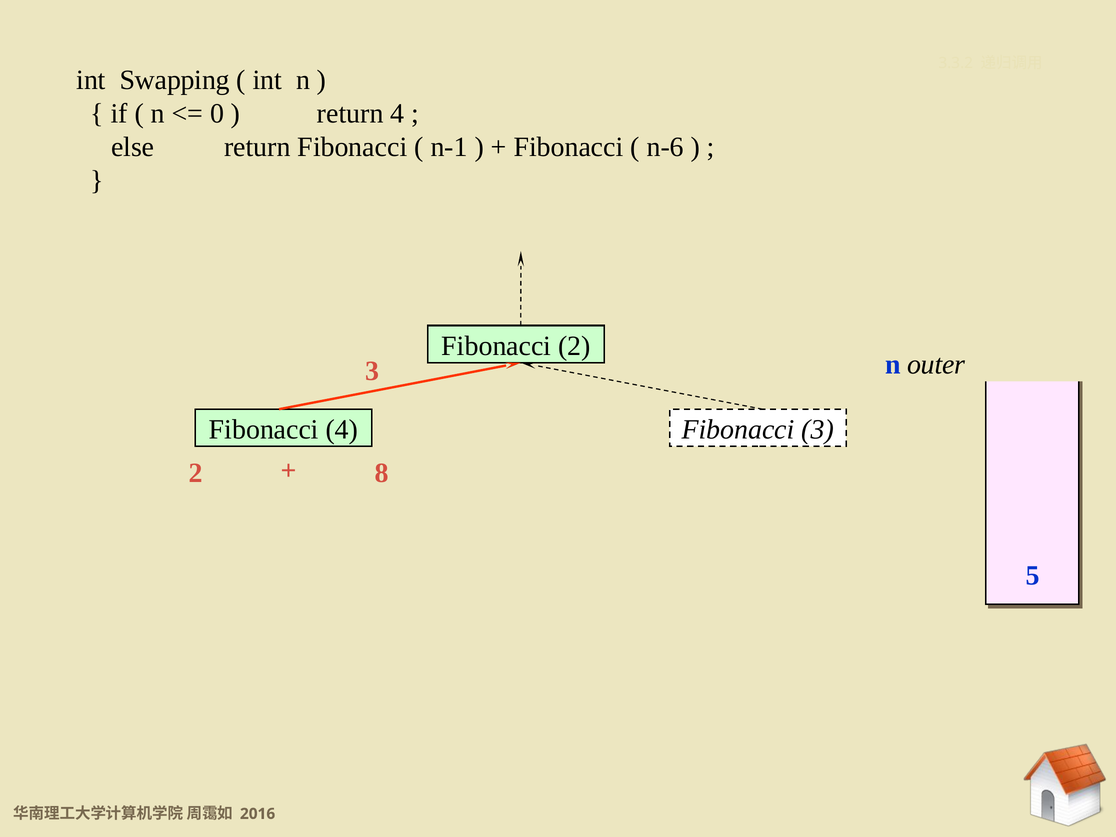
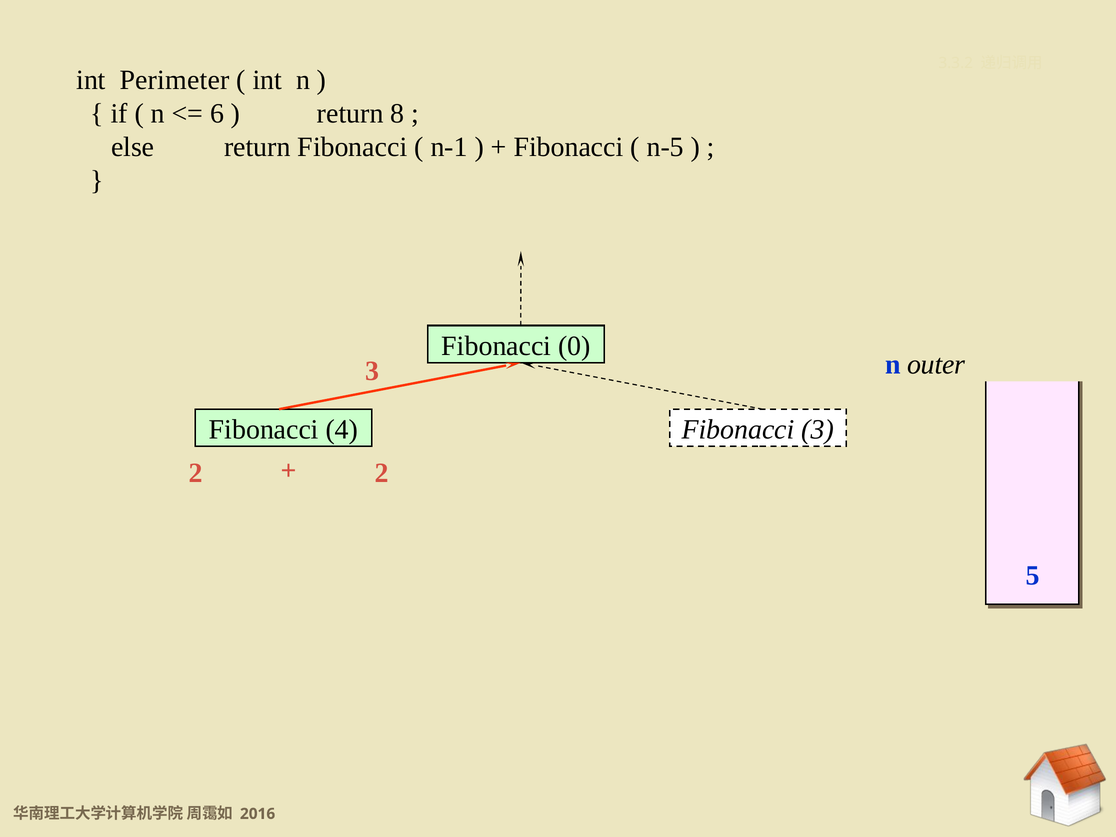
Swapping: Swapping -> Perimeter
0: 0 -> 6
return 4: 4 -> 8
n-6: n-6 -> n-5
Fibonacci 2: 2 -> 0
2 8: 8 -> 2
